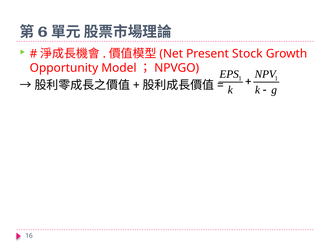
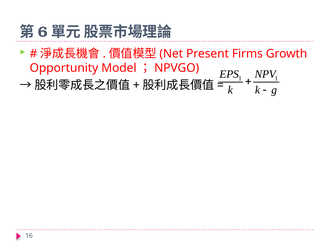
Stock: Stock -> Firms
